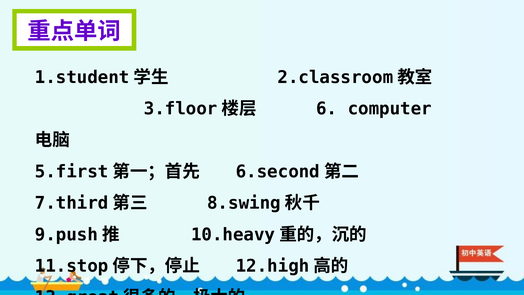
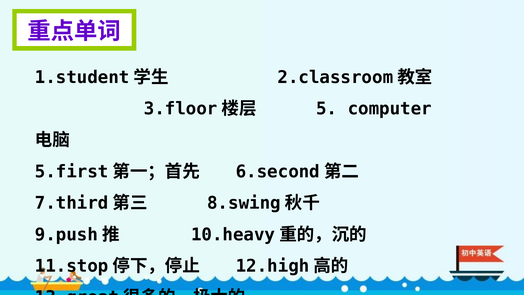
6: 6 -> 5
